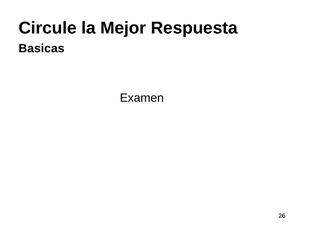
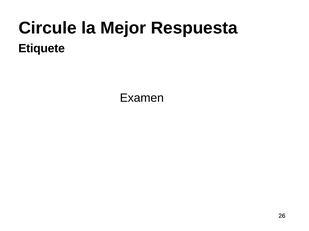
Basicas: Basicas -> Etiquete
